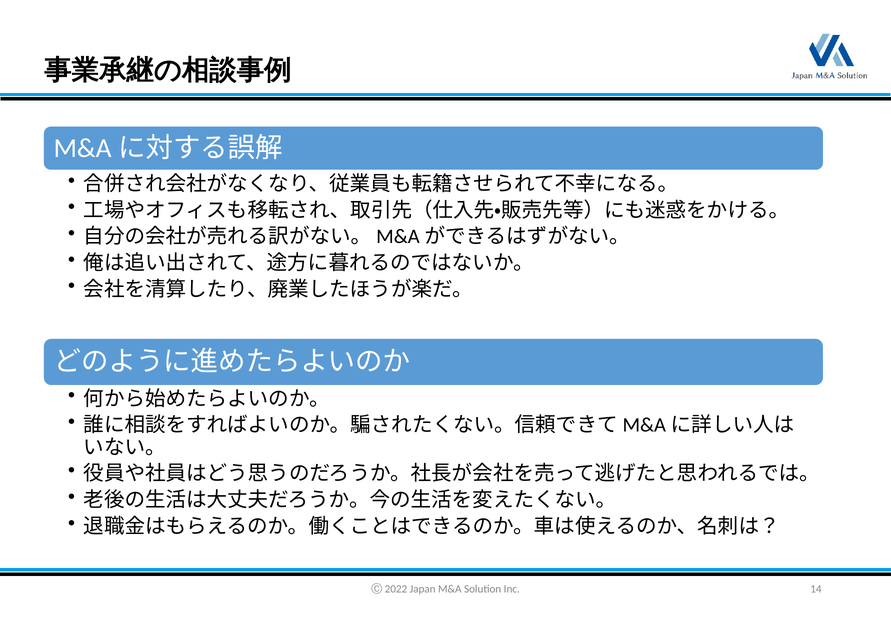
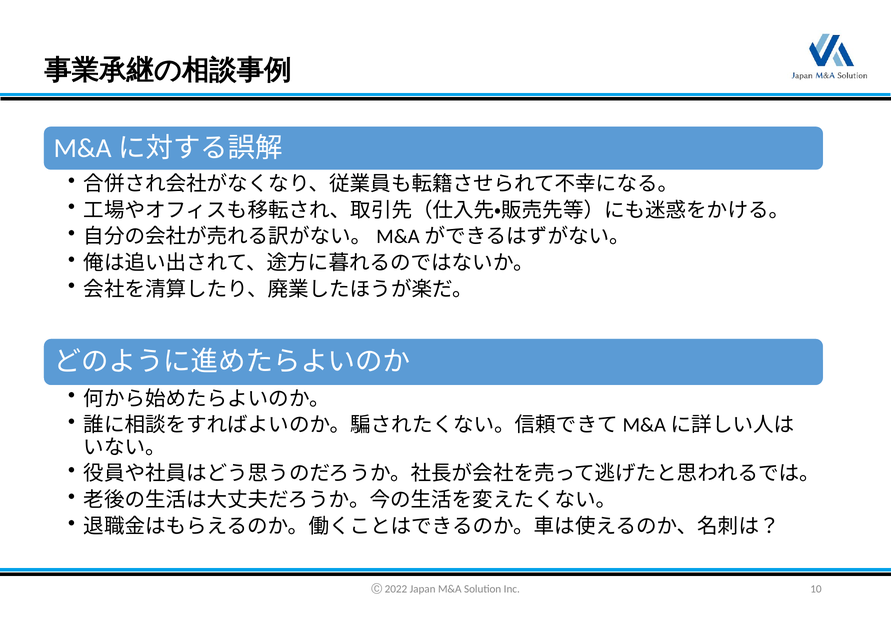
14: 14 -> 10
